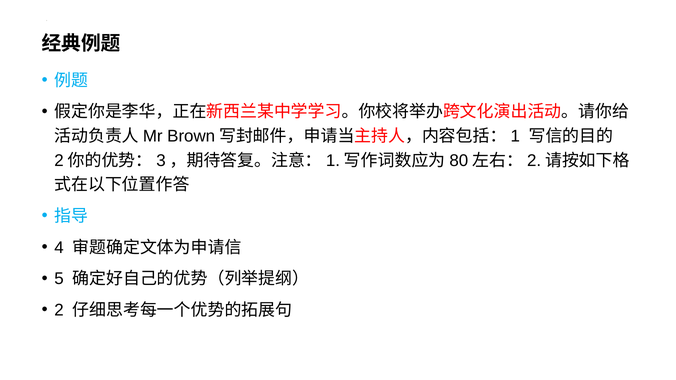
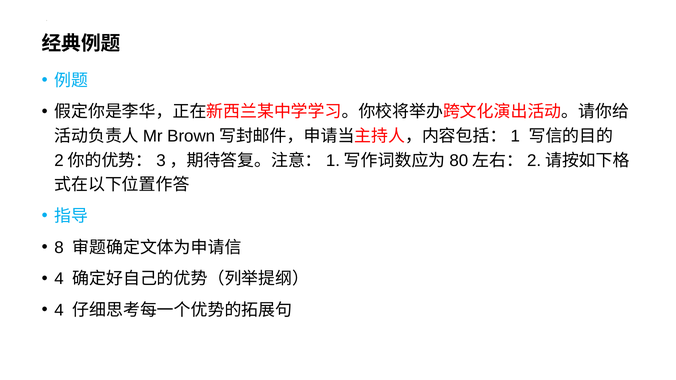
4: 4 -> 8
5 at (59, 279): 5 -> 4
2 at (59, 310): 2 -> 4
